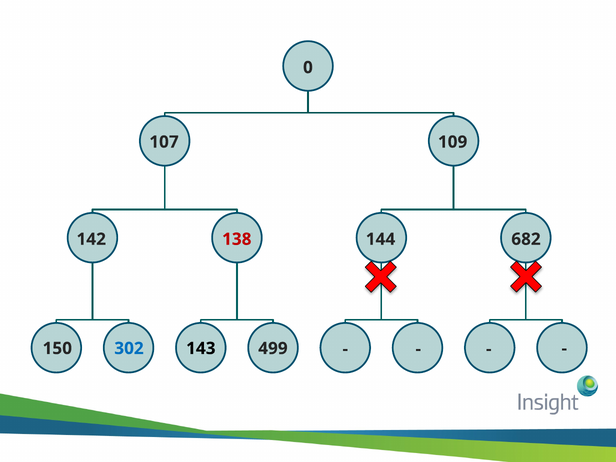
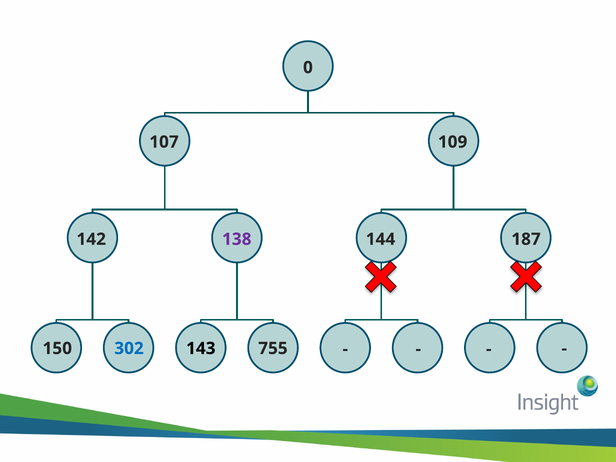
138 colour: red -> purple
682: 682 -> 187
499: 499 -> 755
